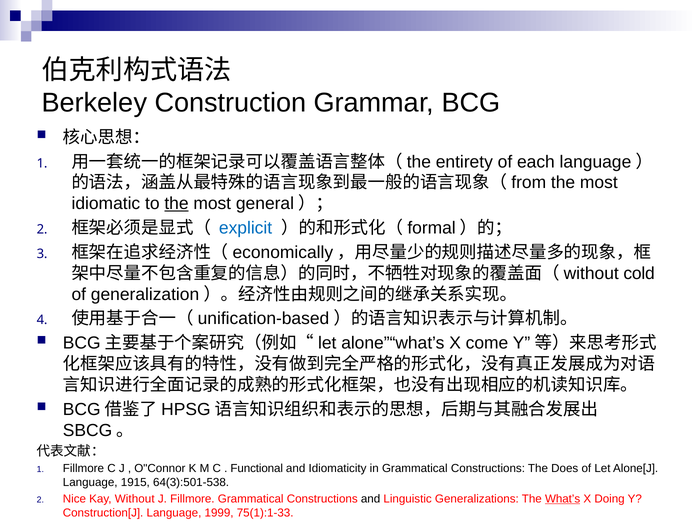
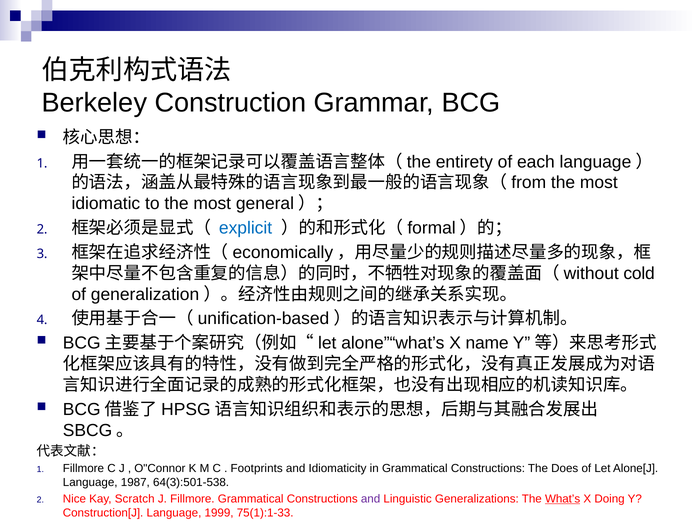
the at (176, 204) underline: present -> none
come: come -> name
Functional: Functional -> Footprints
1915: 1915 -> 1987
Without: Without -> Scratch
and at (371, 499) colour: black -> purple
